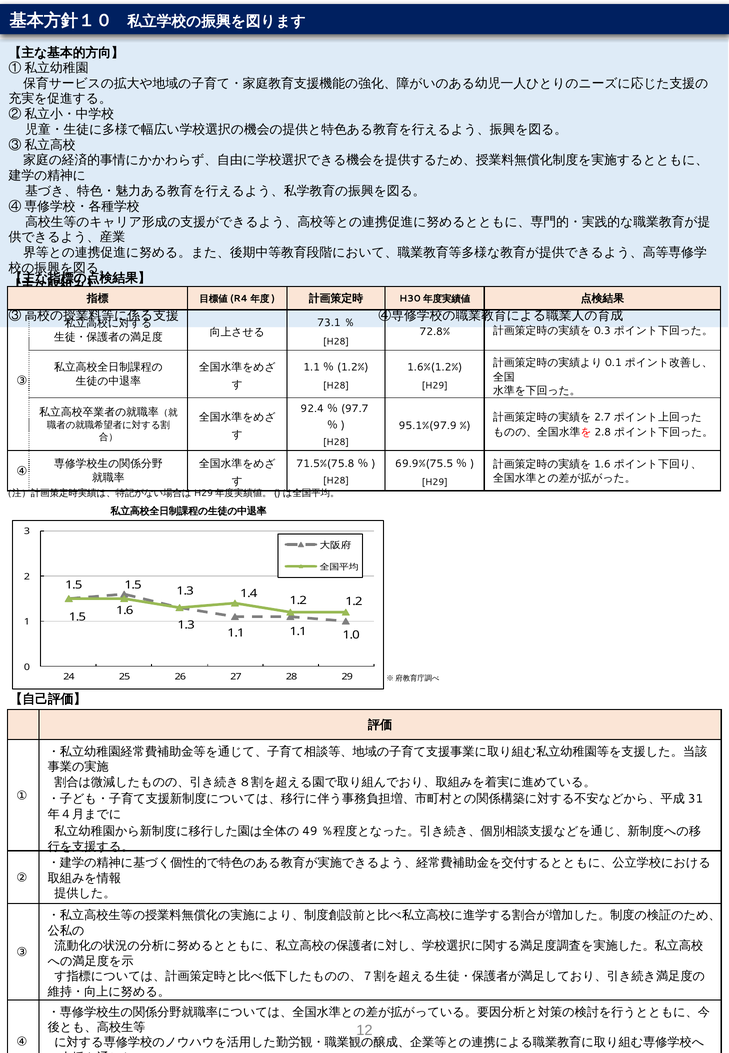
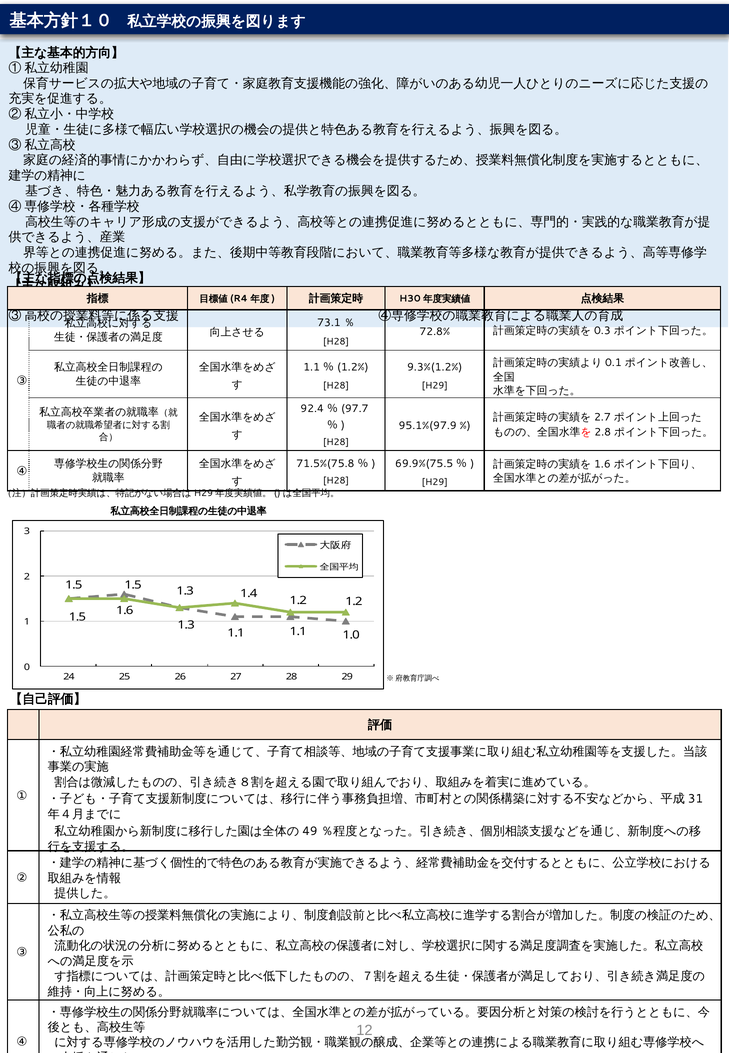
1.6%(1.2%: 1.6%(1.2% -> 9.3%(1.2%
